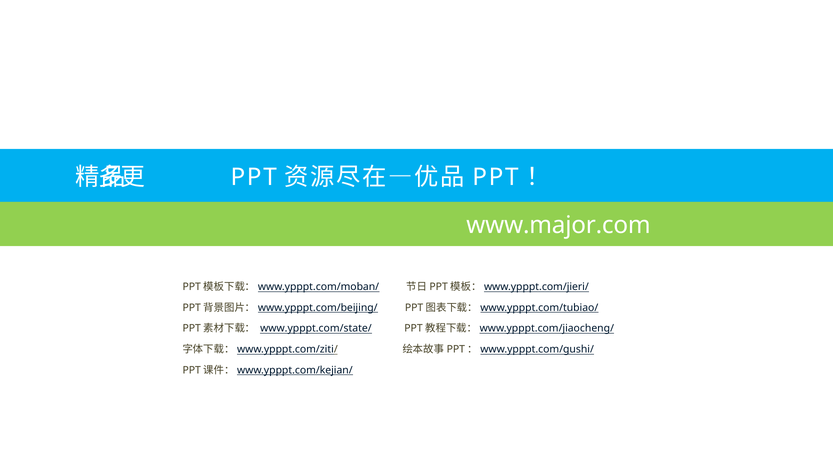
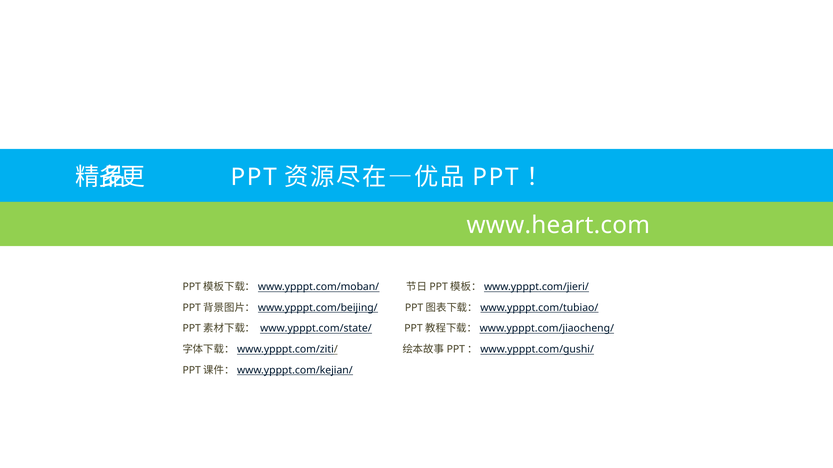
www.major.com: www.major.com -> www.heart.com
